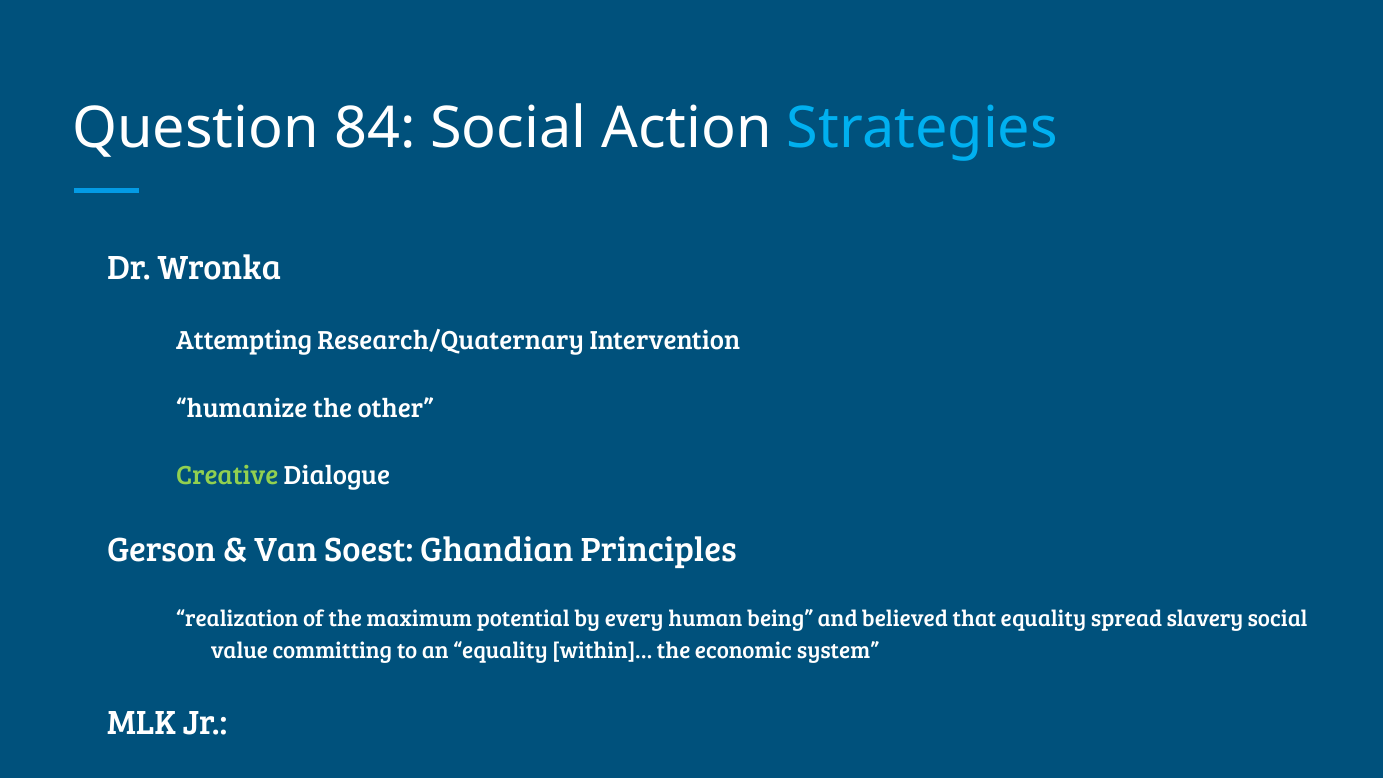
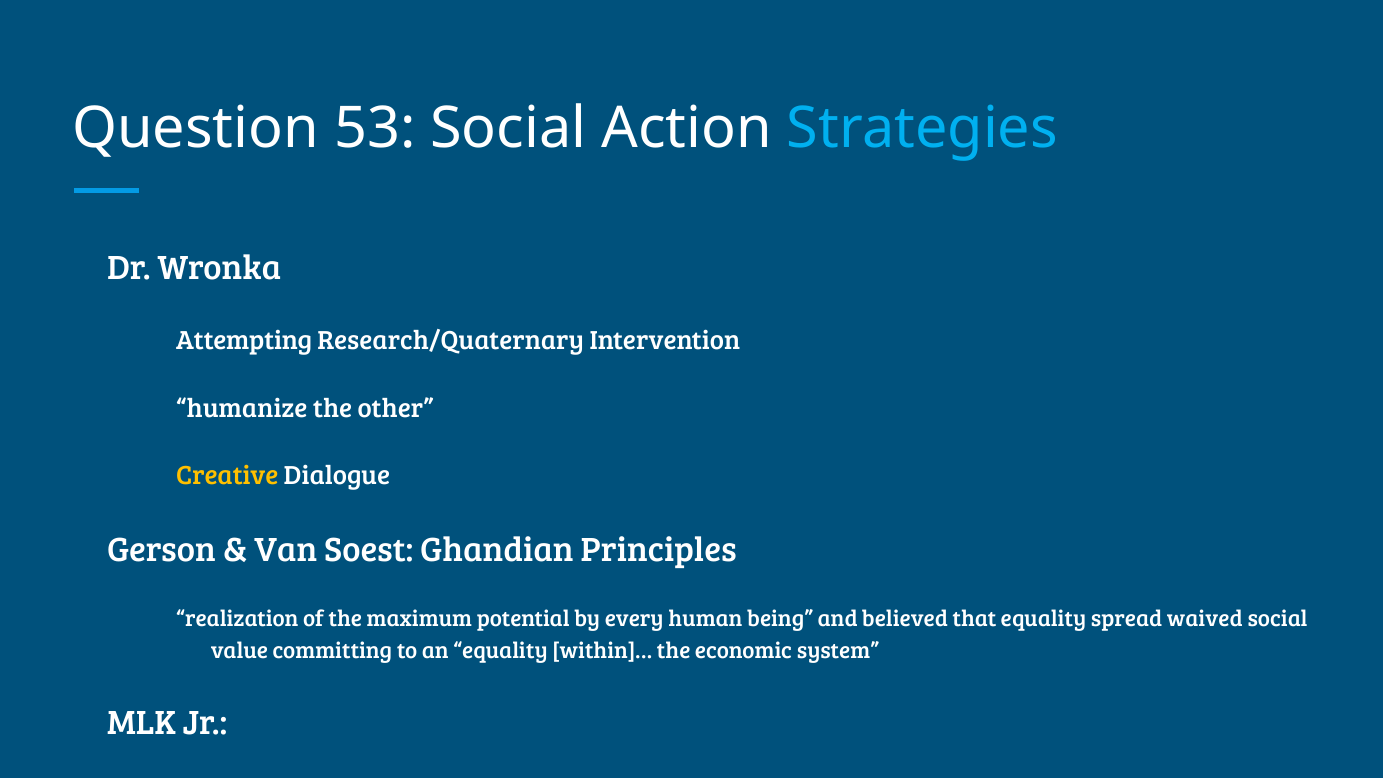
84: 84 -> 53
Creative colour: light green -> yellow
slavery: slavery -> waived
